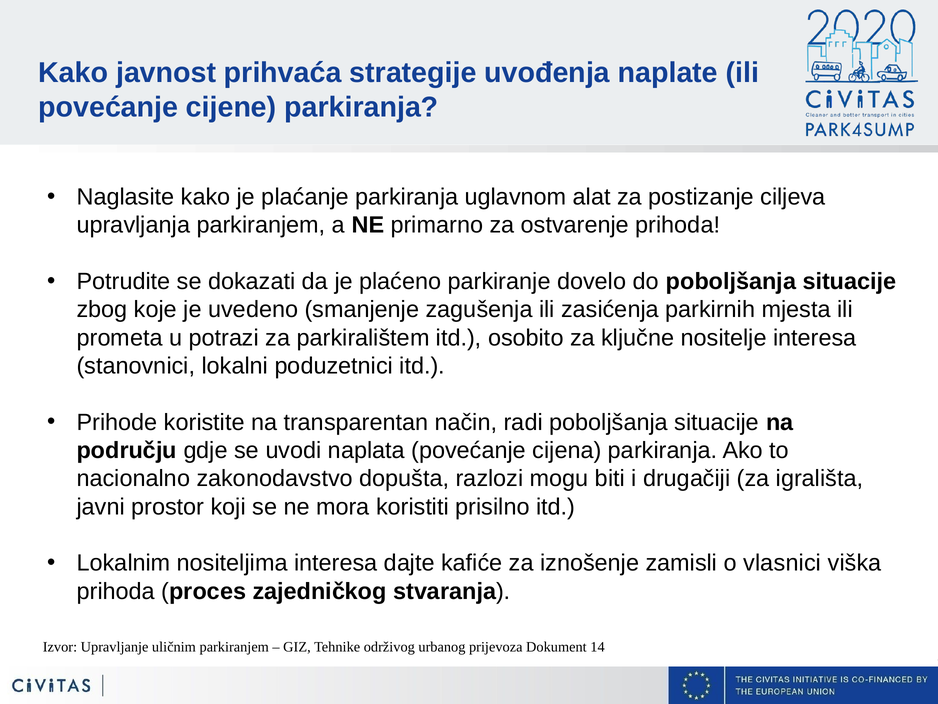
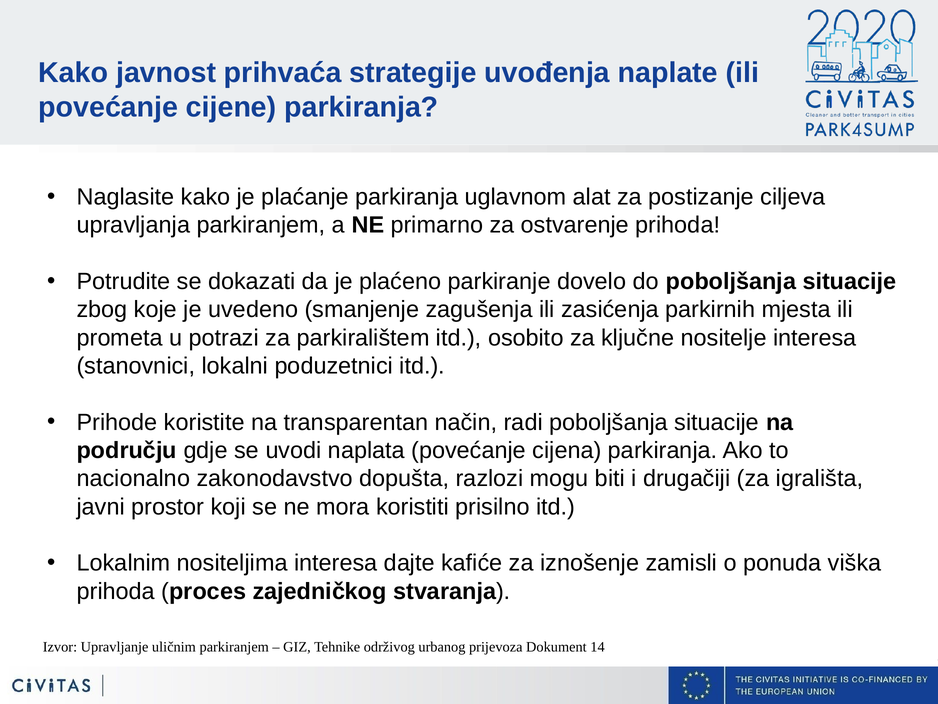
vlasnici: vlasnici -> ponuda
